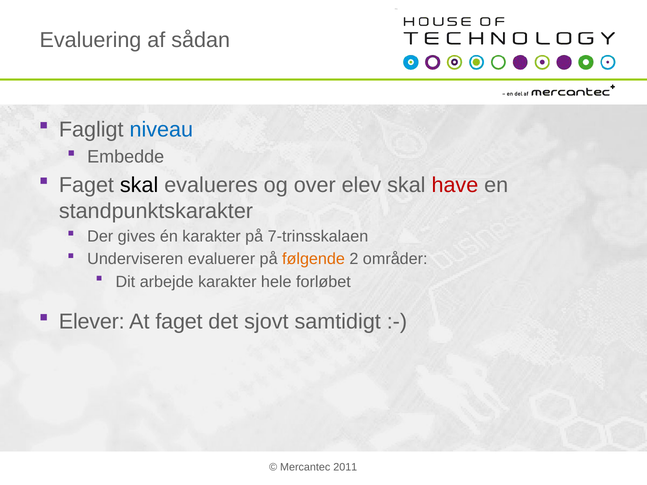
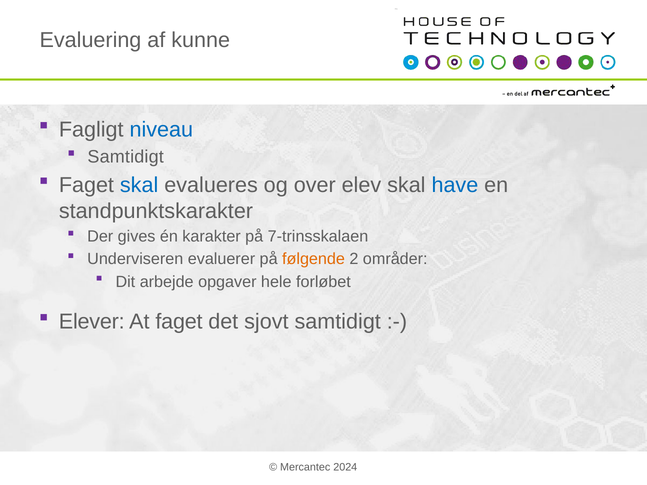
sådan: sådan -> kunne
Embedde at (126, 157): Embedde -> Samtidigt
skal at (139, 185) colour: black -> blue
have colour: red -> blue
arbejde karakter: karakter -> opgaver
2011: 2011 -> 2024
